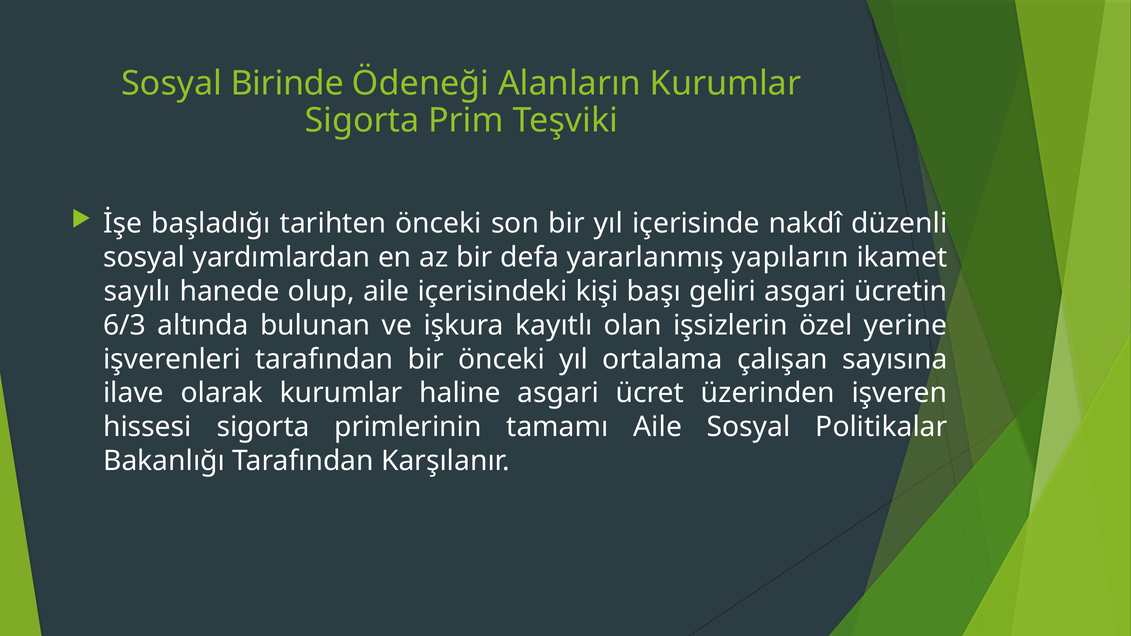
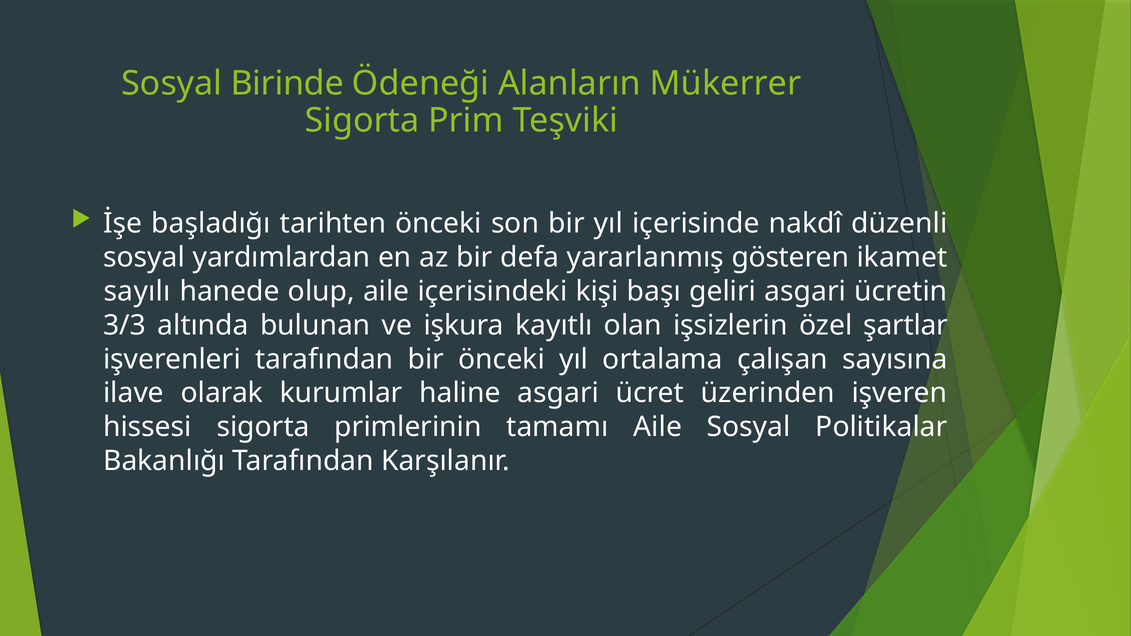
Alanların Kurumlar: Kurumlar -> Mükerrer
yapıların: yapıların -> gösteren
6/3: 6/3 -> 3/3
yerine: yerine -> şartlar
